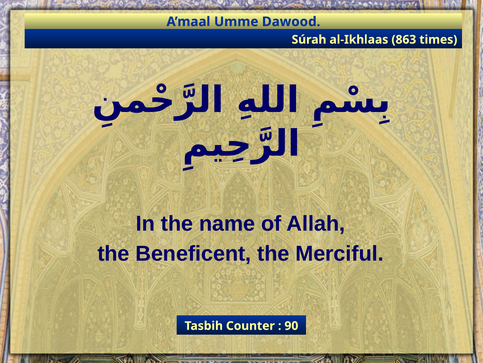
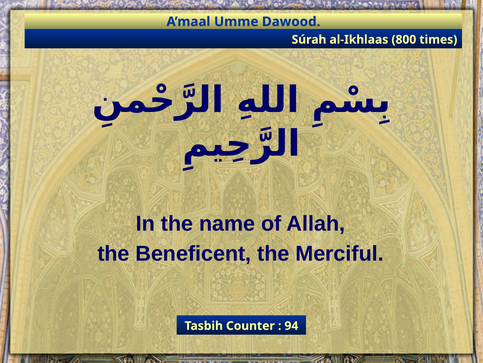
863: 863 -> 800
90: 90 -> 94
